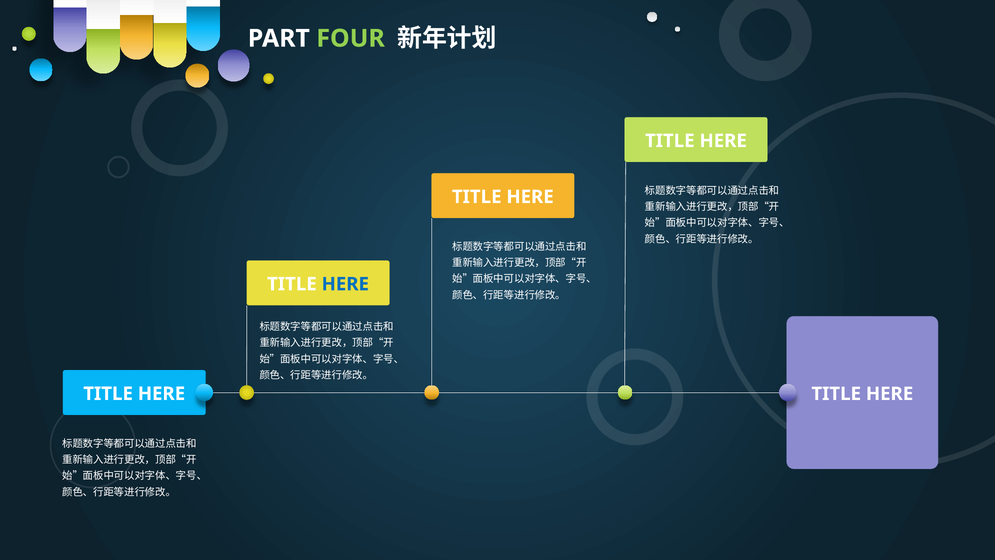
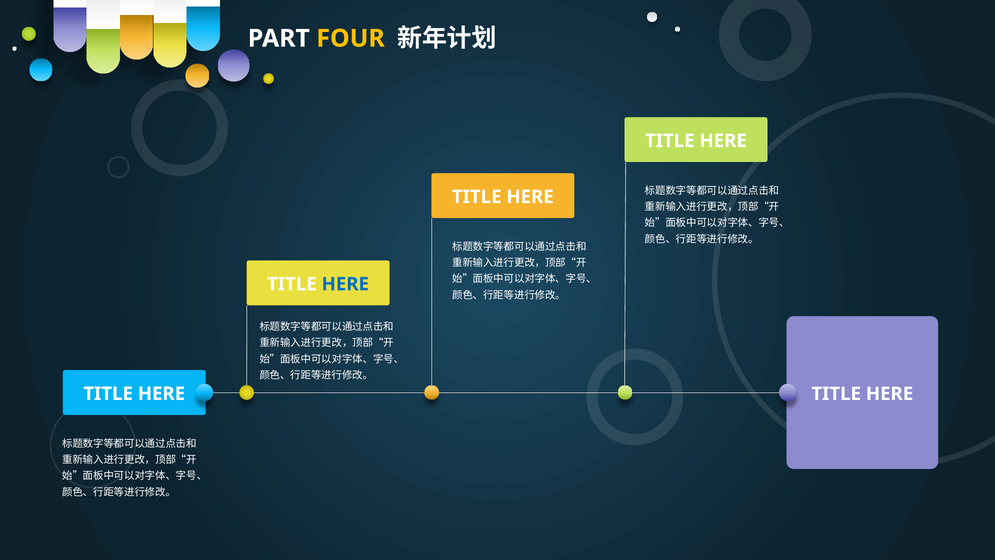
FOUR colour: light green -> yellow
